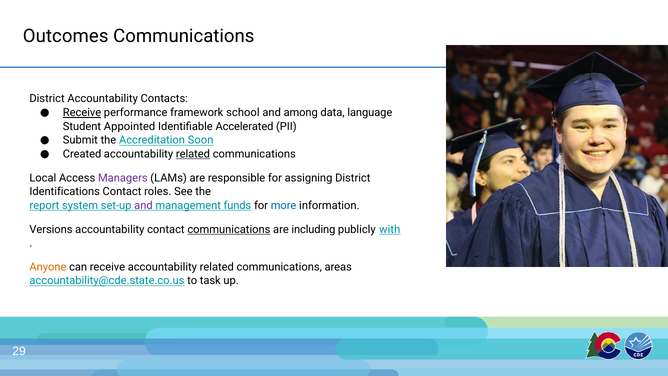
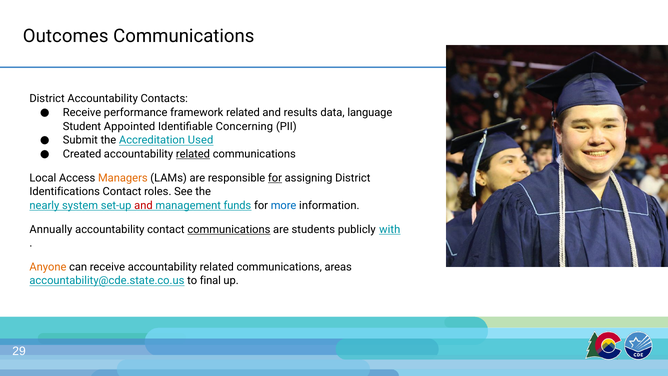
Receive at (82, 113) underline: present -> none
framework school: school -> related
among: among -> results
Accelerated: Accelerated -> Concerning
Soon: Soon -> Used
Managers colour: purple -> orange
for at (275, 178) underline: none -> present
report: report -> nearly
and at (143, 205) colour: purple -> red
Versions: Versions -> Annually
including: including -> students
task: task -> final
